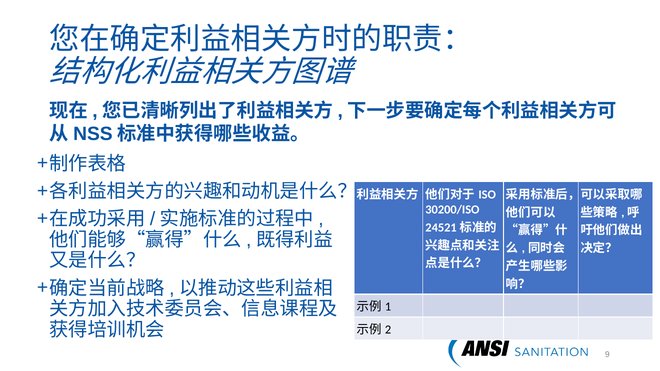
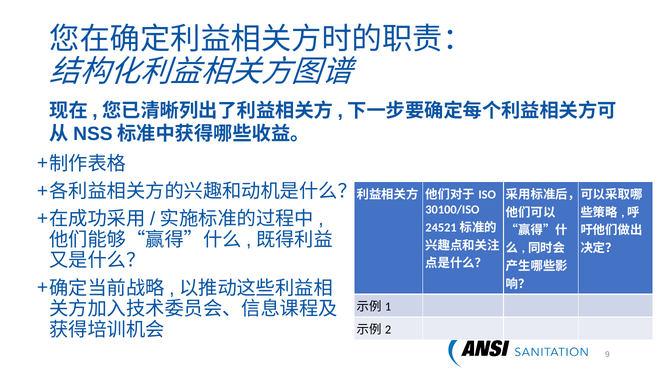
30200/ISO: 30200/ISO -> 30100/ISO
